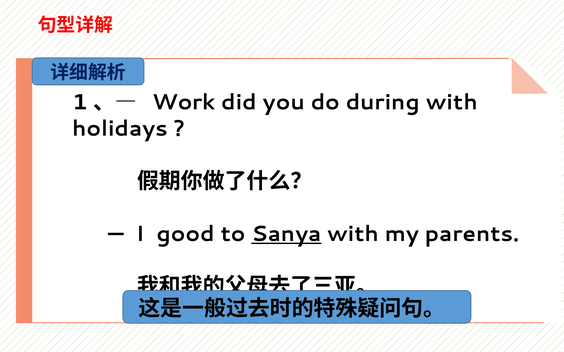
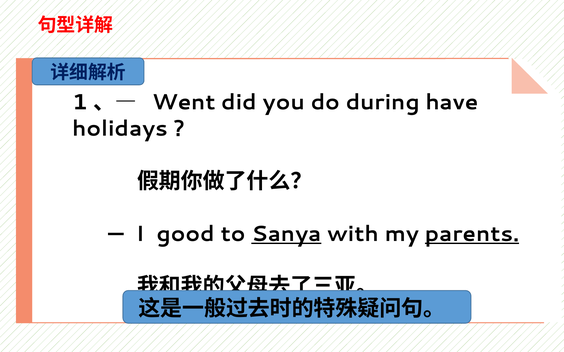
Work: Work -> Went
during with: with -> have
parents underline: none -> present
